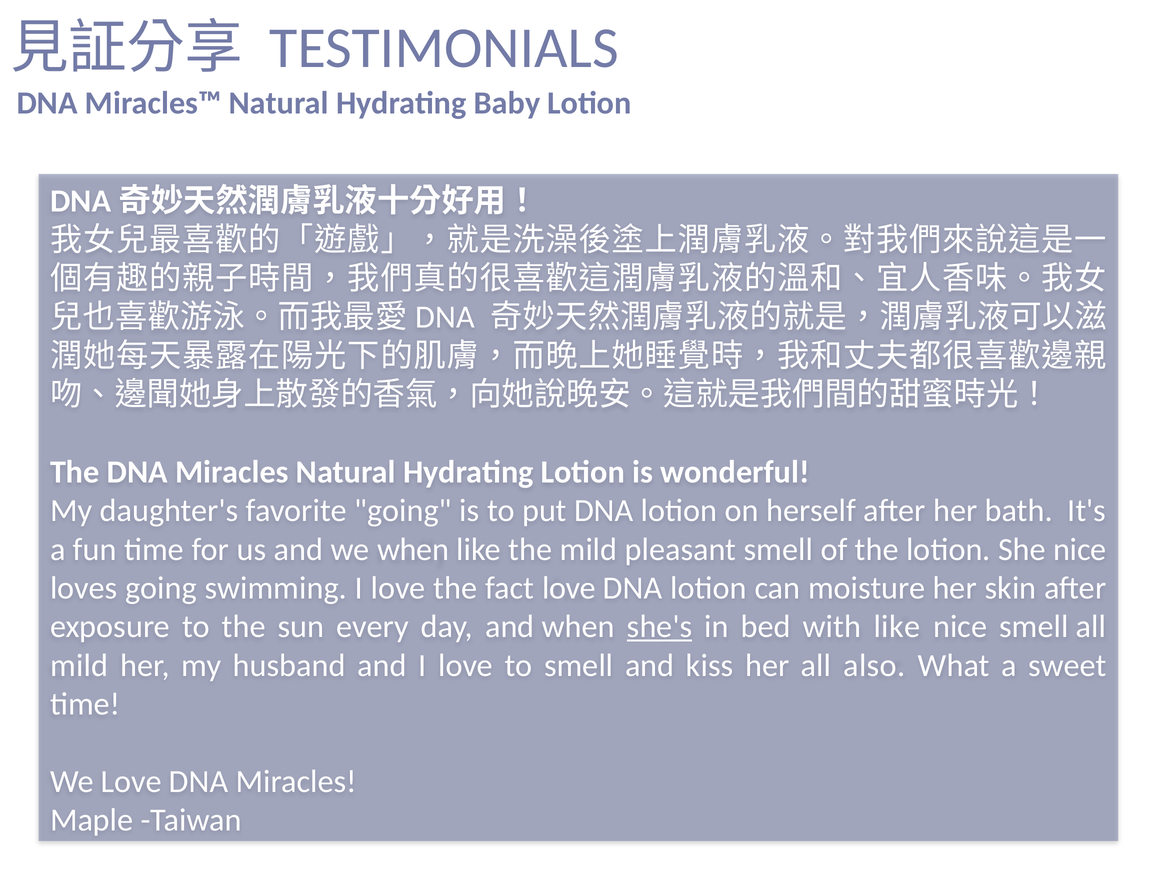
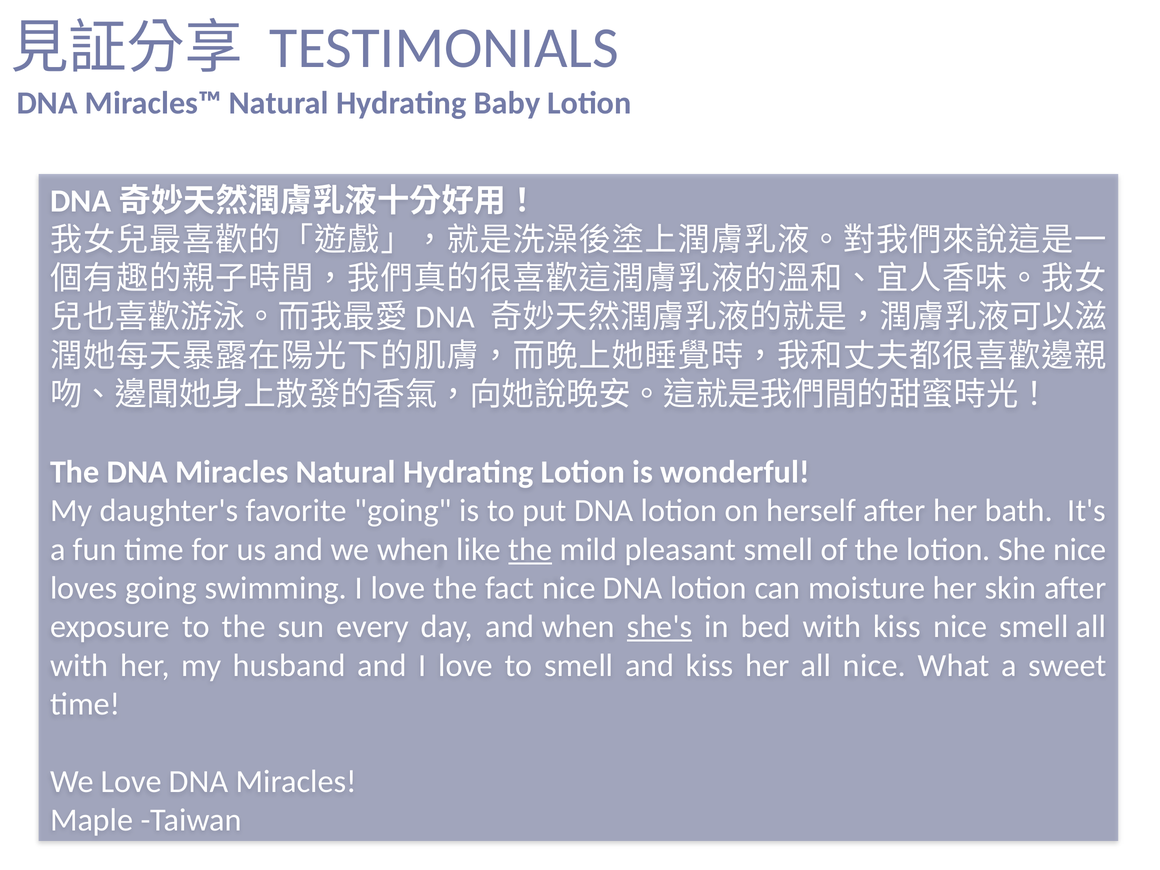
the at (530, 549) underline: none -> present
fact love: love -> nice
with like: like -> kiss
mild at (79, 665): mild -> with
all also: also -> nice
